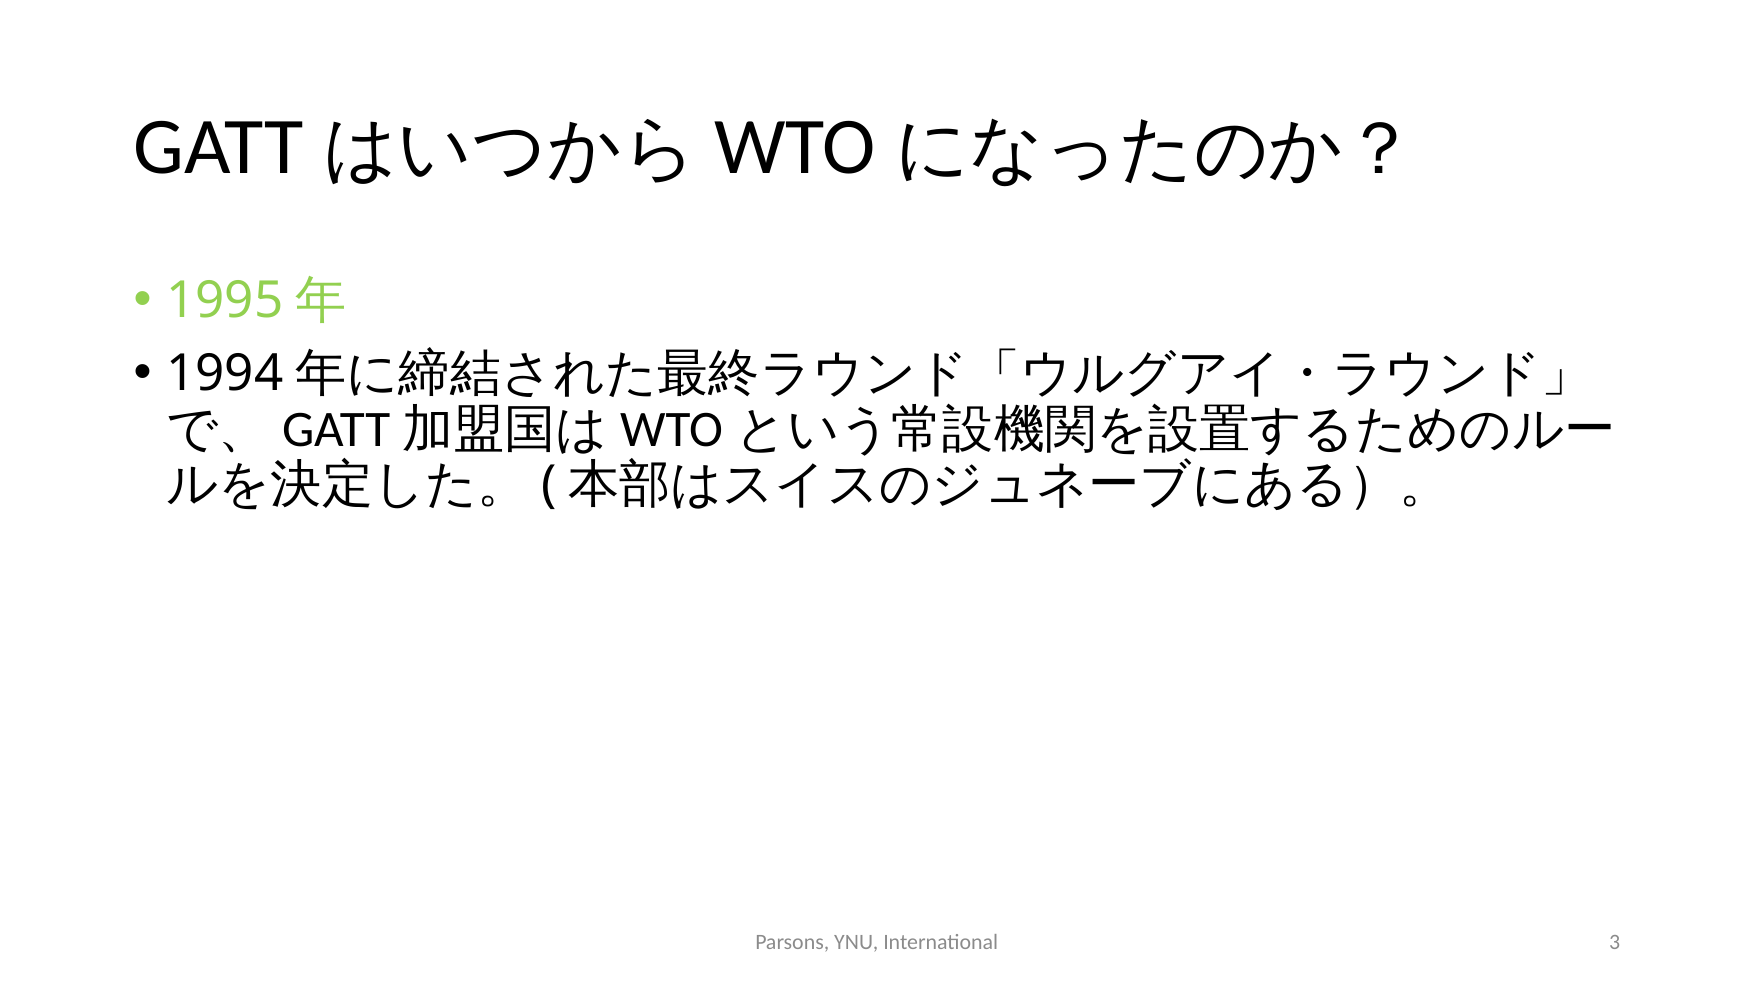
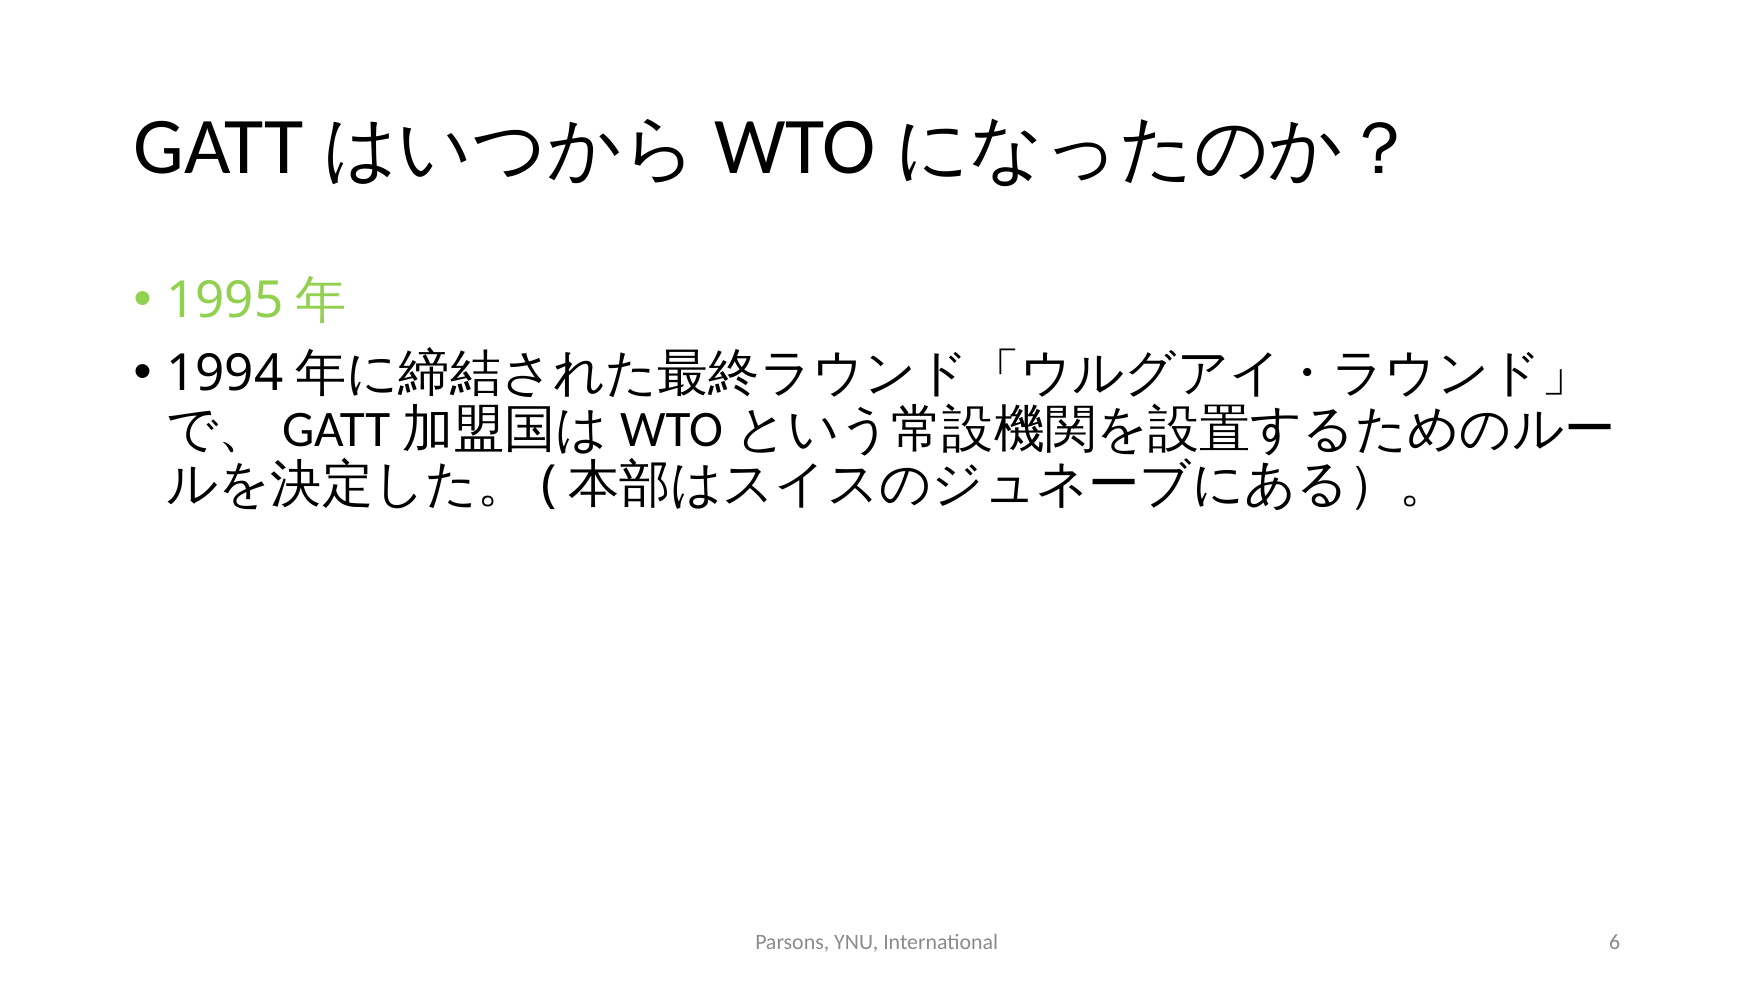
3: 3 -> 6
